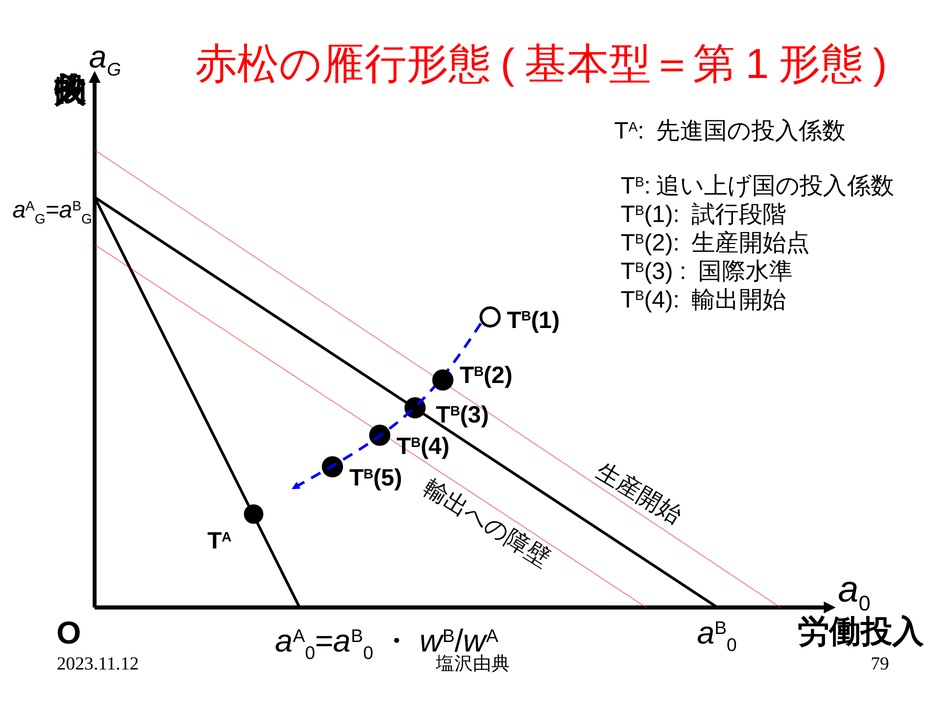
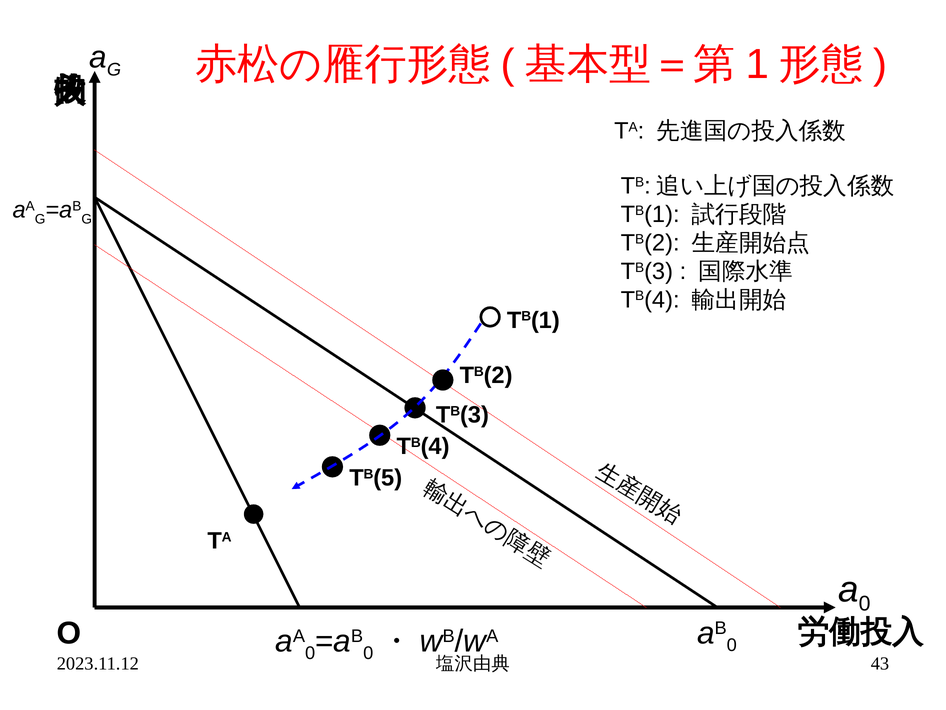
79: 79 -> 43
